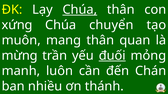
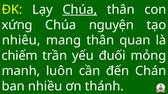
chuyển: chuyển -> nguyện
muôn: muôn -> nhiêu
mừng: mừng -> chiếm
đuối underline: present -> none
